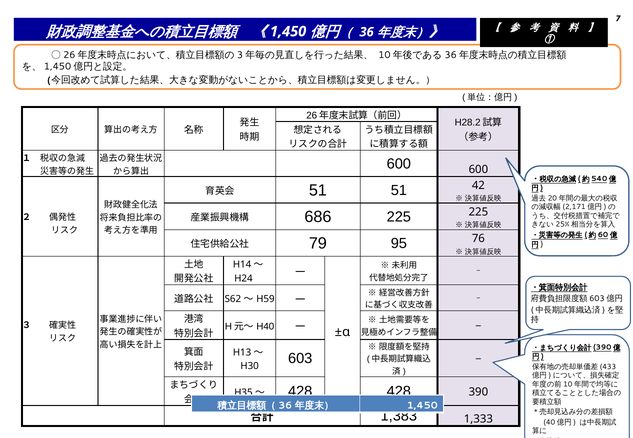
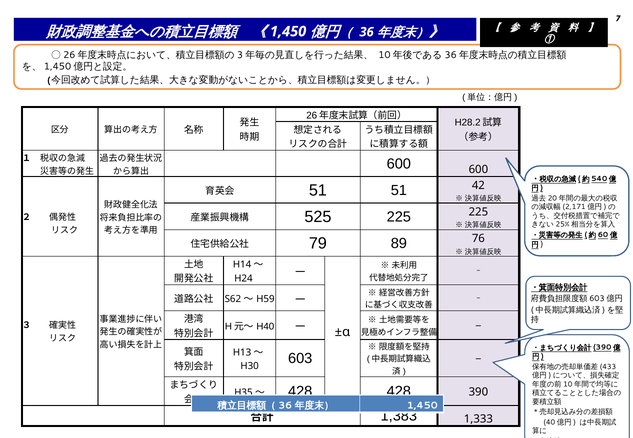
686: 686 -> 525
95: 95 -> 89
